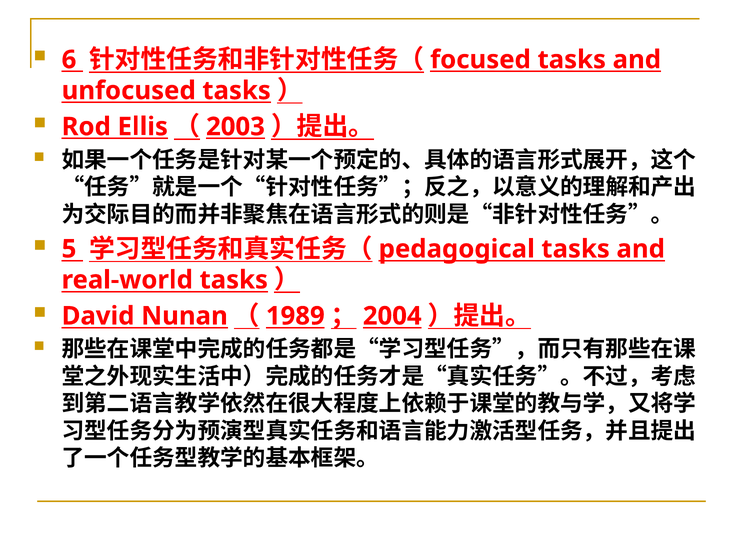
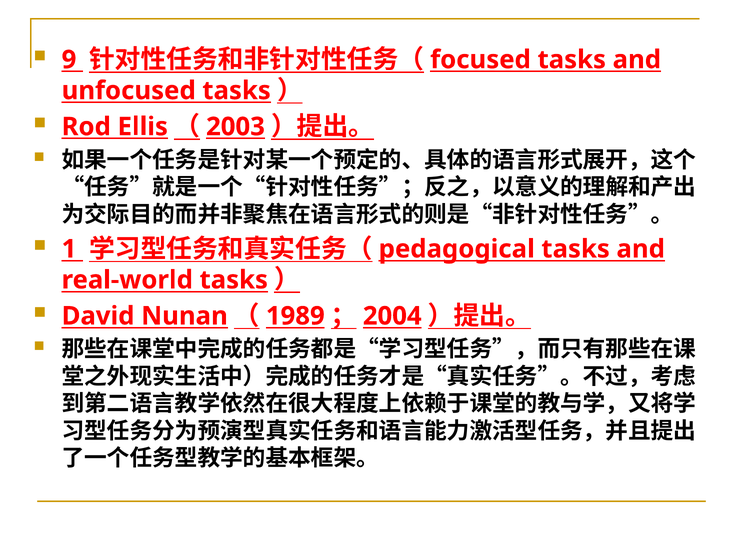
6: 6 -> 9
5: 5 -> 1
